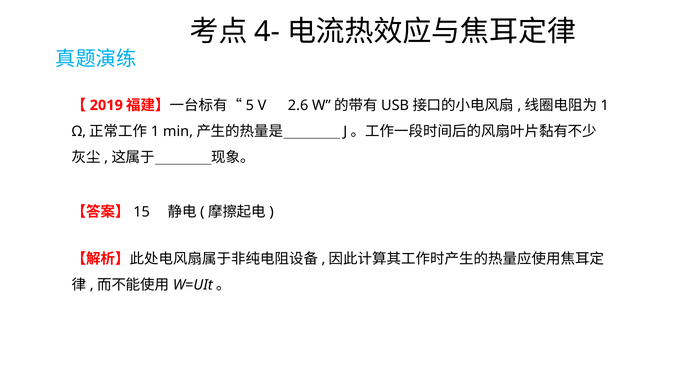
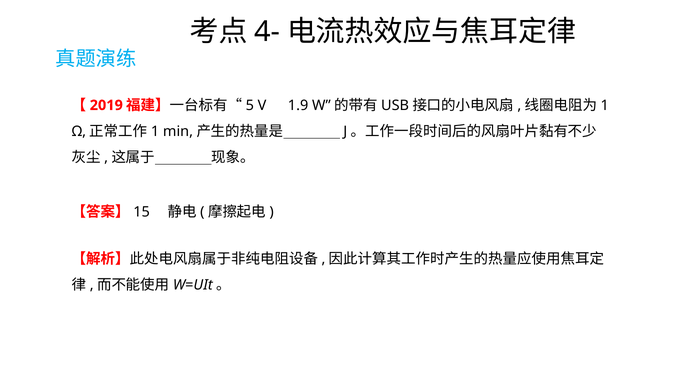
2.6: 2.6 -> 1.9
